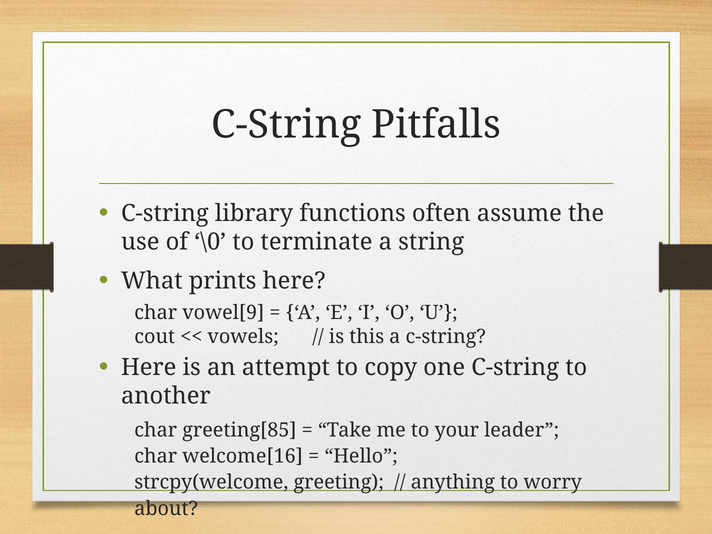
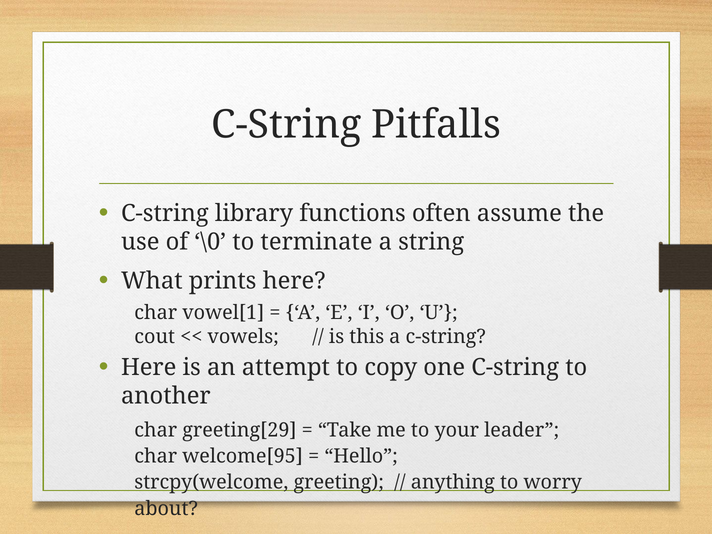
vowel[9: vowel[9 -> vowel[1
greeting[85: greeting[85 -> greeting[29
welcome[16: welcome[16 -> welcome[95
